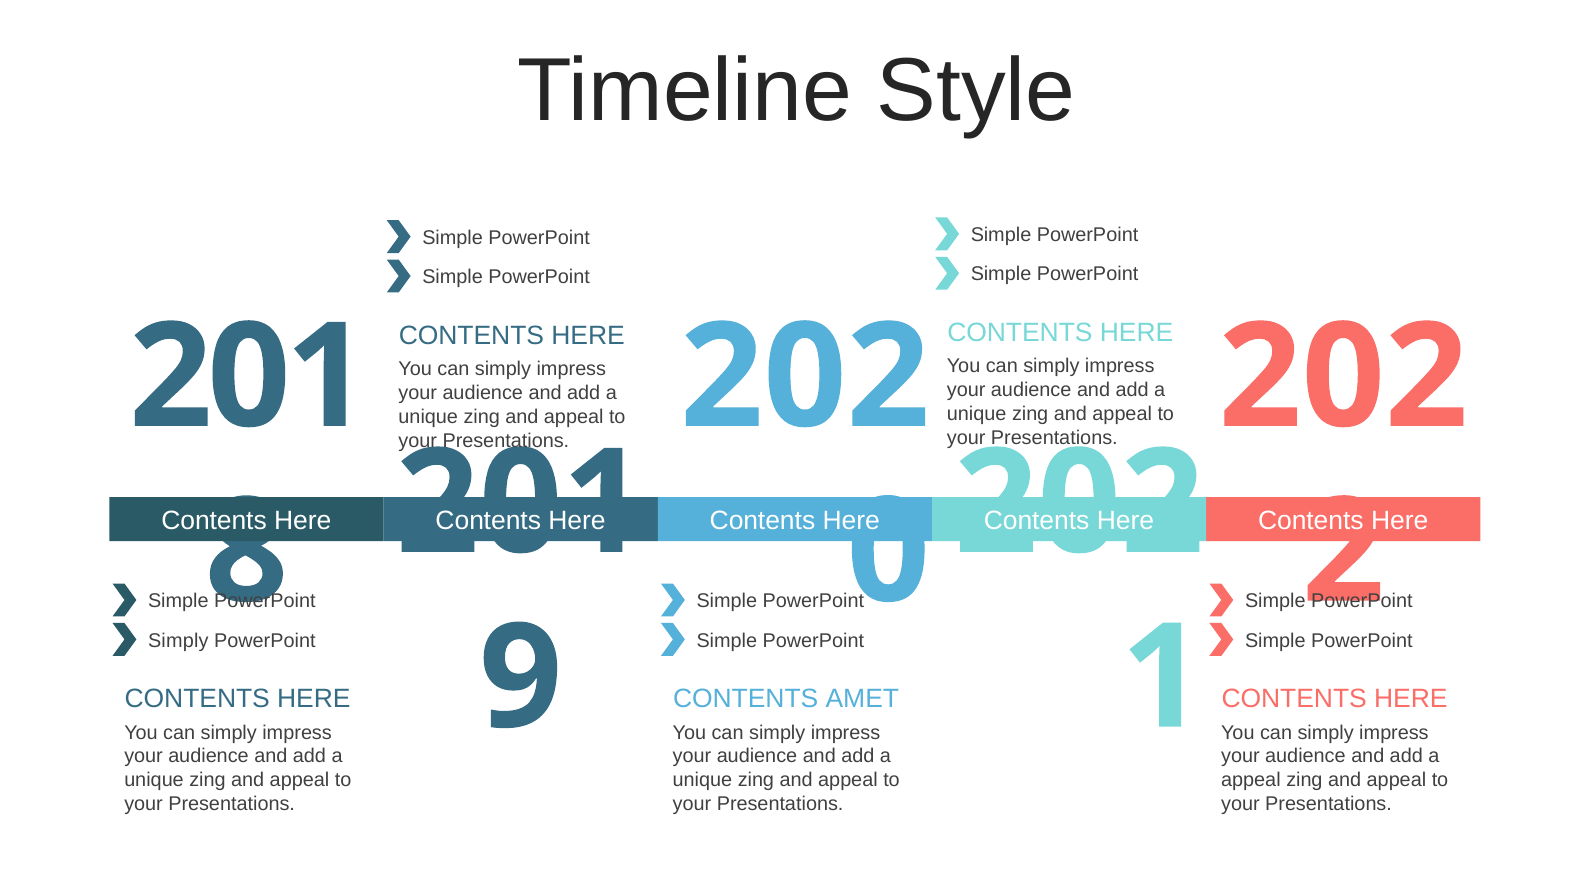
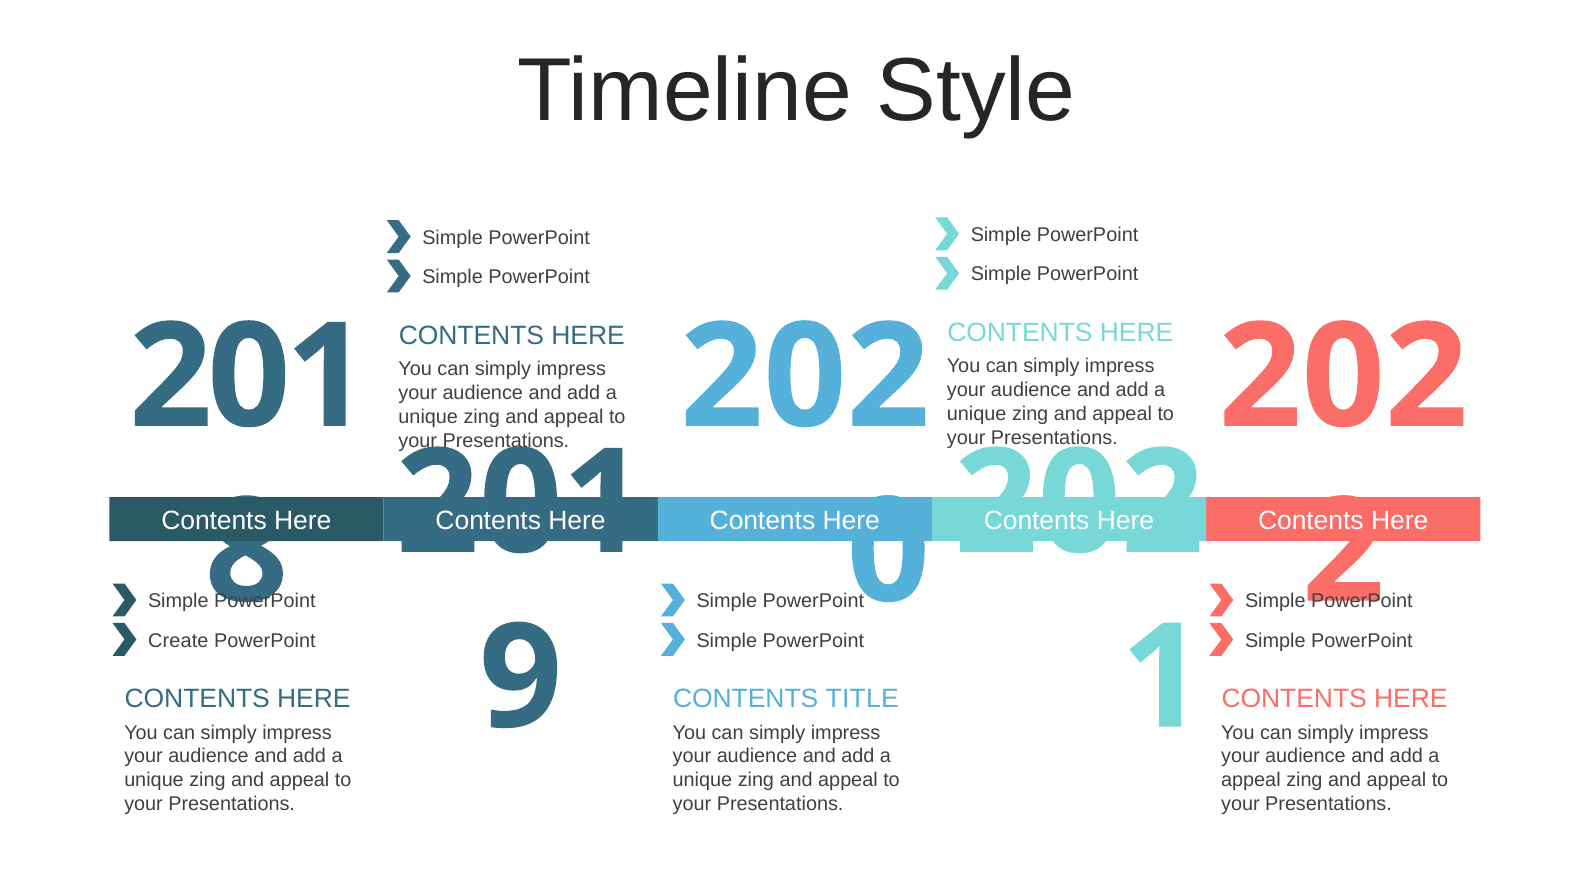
Simply at (178, 641): Simply -> Create
AMET: AMET -> TITLE
